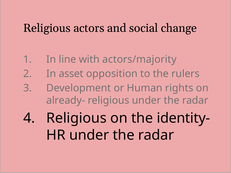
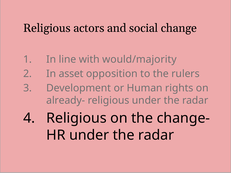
actors/majority: actors/majority -> would/majority
identity-: identity- -> change-
